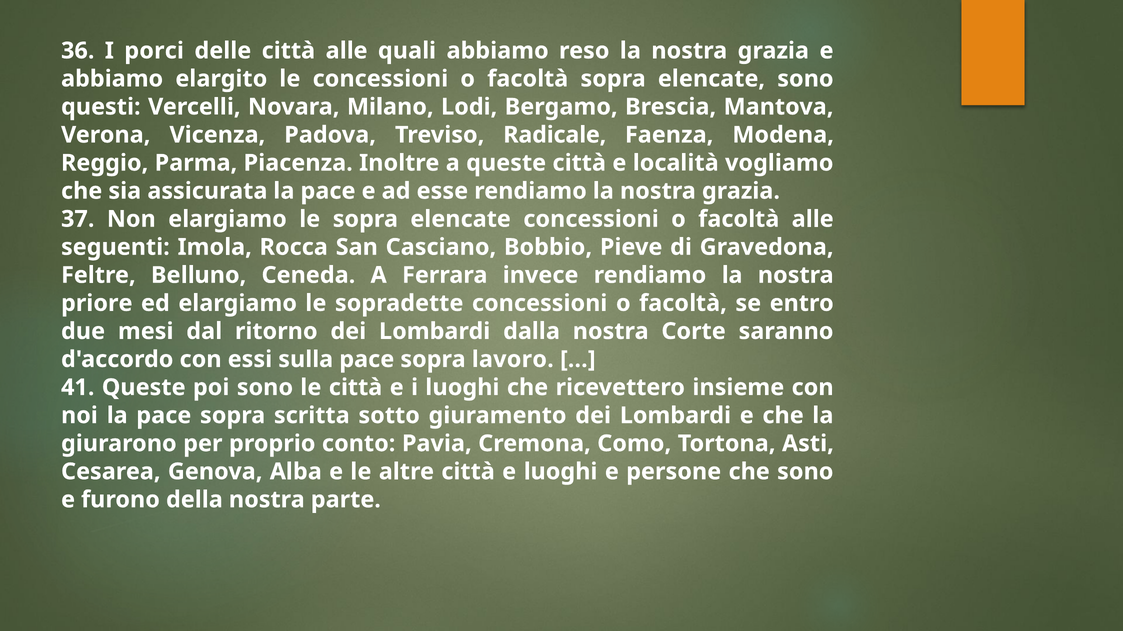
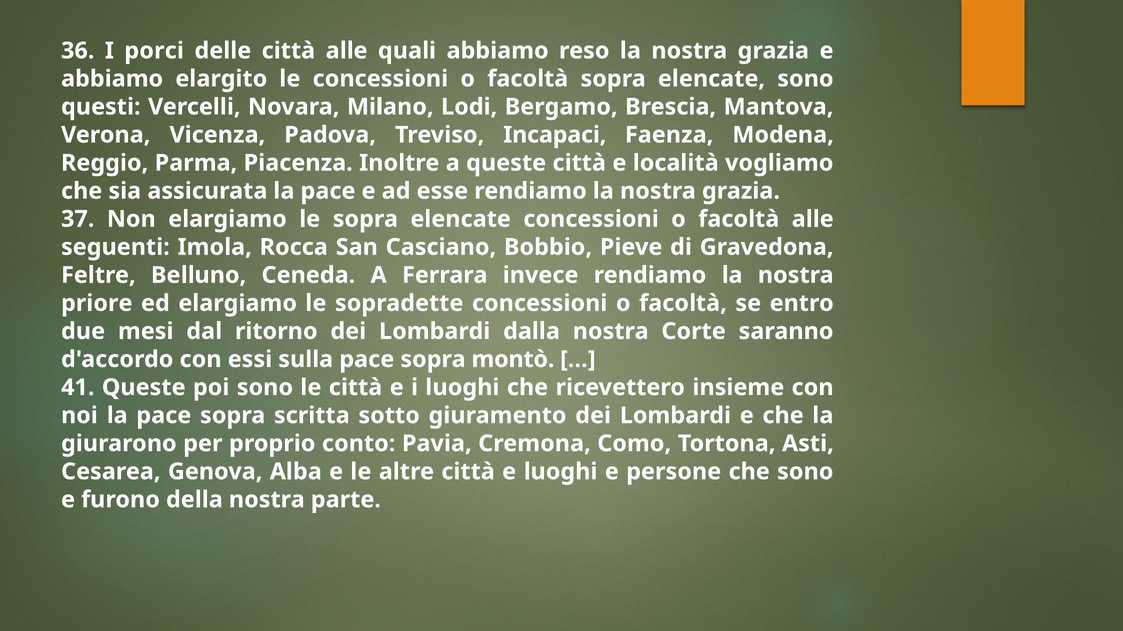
Radicale: Radicale -> Incapaci
lavoro: lavoro -> montò
